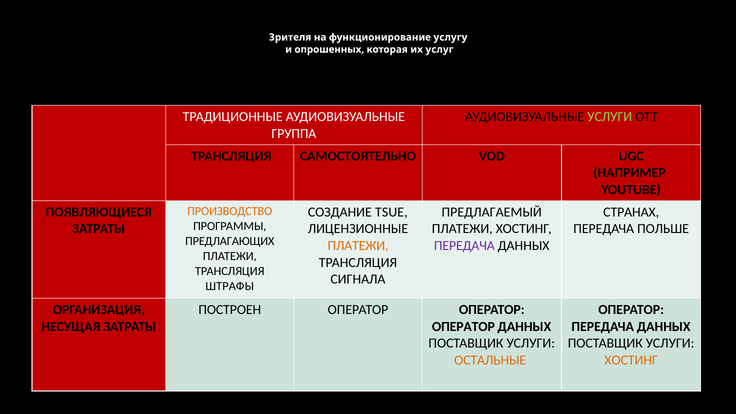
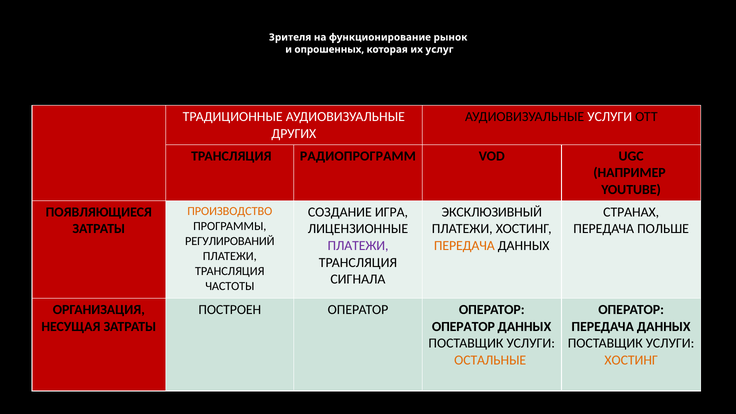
услугу: услугу -> рынок
УСЛУГИ at (610, 117) colour: light green -> white
ГРУППА: ГРУППА -> ДРУГИХ
САМОСТОЯТЕЛЬНО: САМОСТОЯТЕЛЬНО -> РАДИОПРОГРАММ
TSUE: TSUE -> ИГРА
ПРЕДЛАГАЕМЫЙ: ПРЕДЛАГАЕМЫЙ -> ЭКСКЛЮЗИВНЫЙ
ПРЕДЛАГАЮЩИХ: ПРЕДЛАГАЮЩИХ -> РЕГУЛИРОВАНИЙ
ПЛАТЕЖИ at (358, 246) colour: orange -> purple
ПЕРЕДАЧА at (464, 246) colour: purple -> orange
ШТРАФЫ: ШТРАФЫ -> ЧАСТОТЫ
